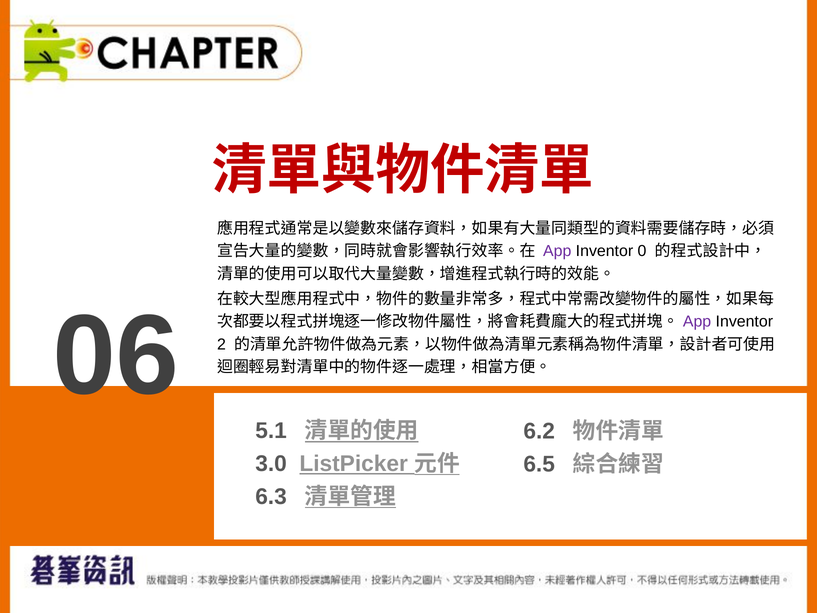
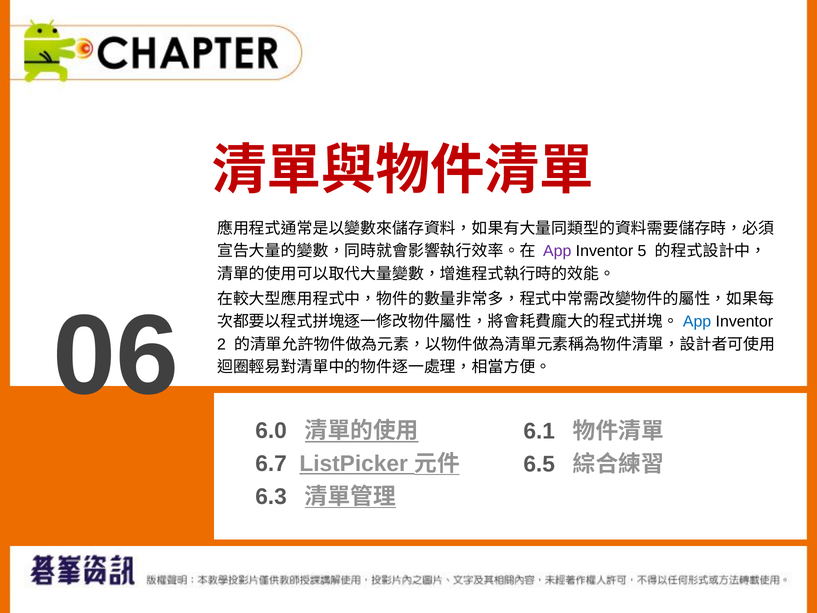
0: 0 -> 5
App at (697, 322) colour: purple -> blue
5.1: 5.1 -> 6.0
6.2: 6.2 -> 6.1
3.0: 3.0 -> 6.7
